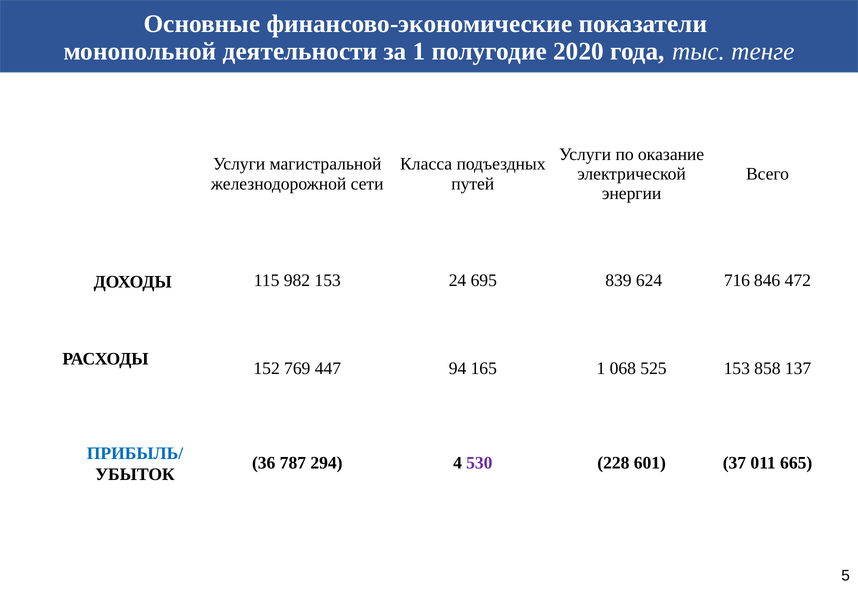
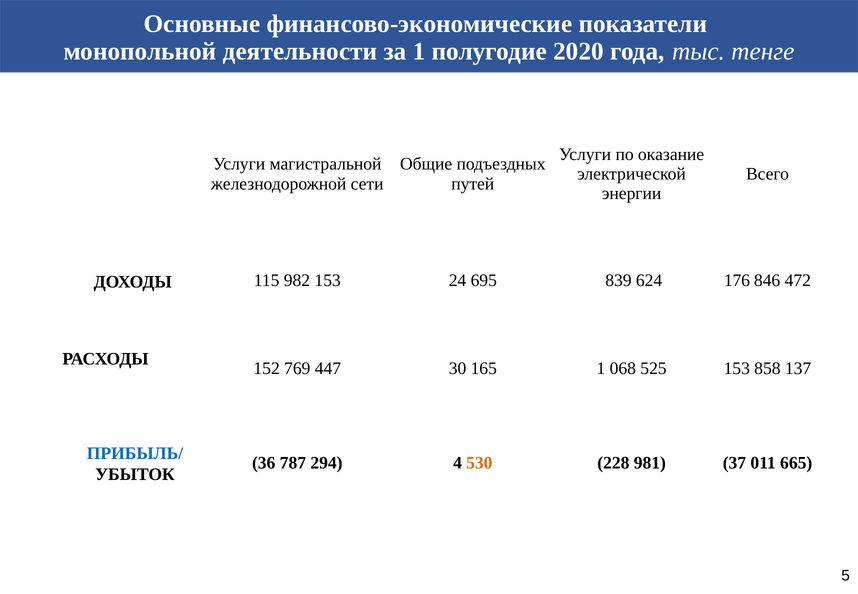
Класса: Класса -> Общие
716: 716 -> 176
94: 94 -> 30
530 colour: purple -> orange
601: 601 -> 981
